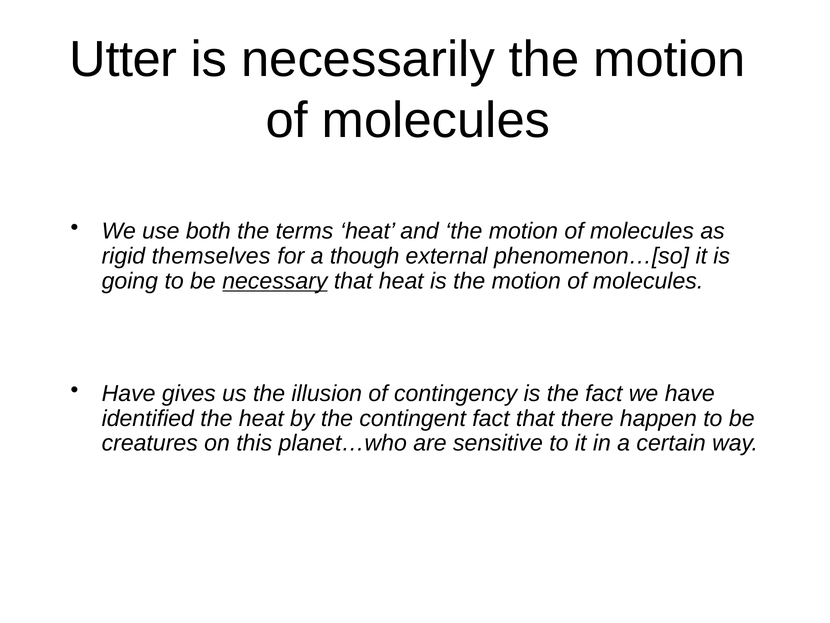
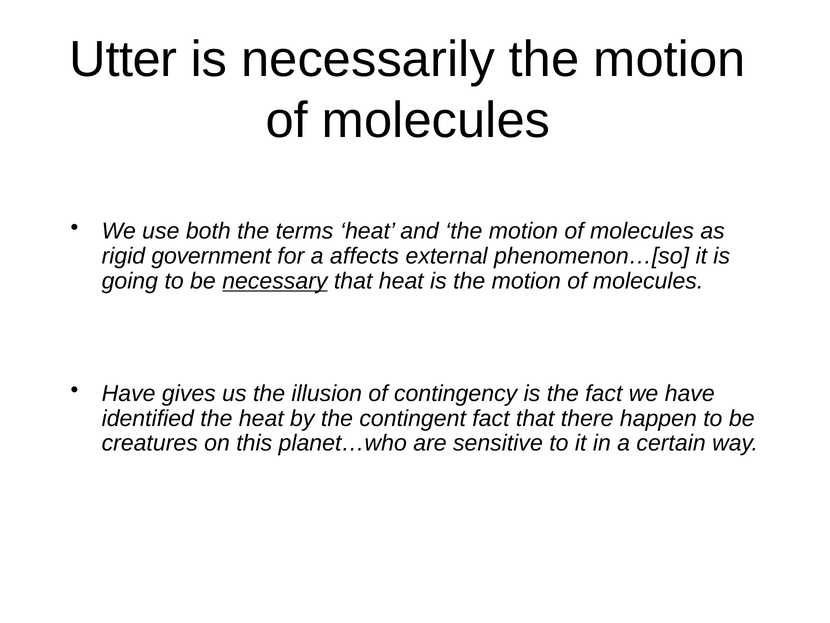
themselves: themselves -> government
though: though -> affects
